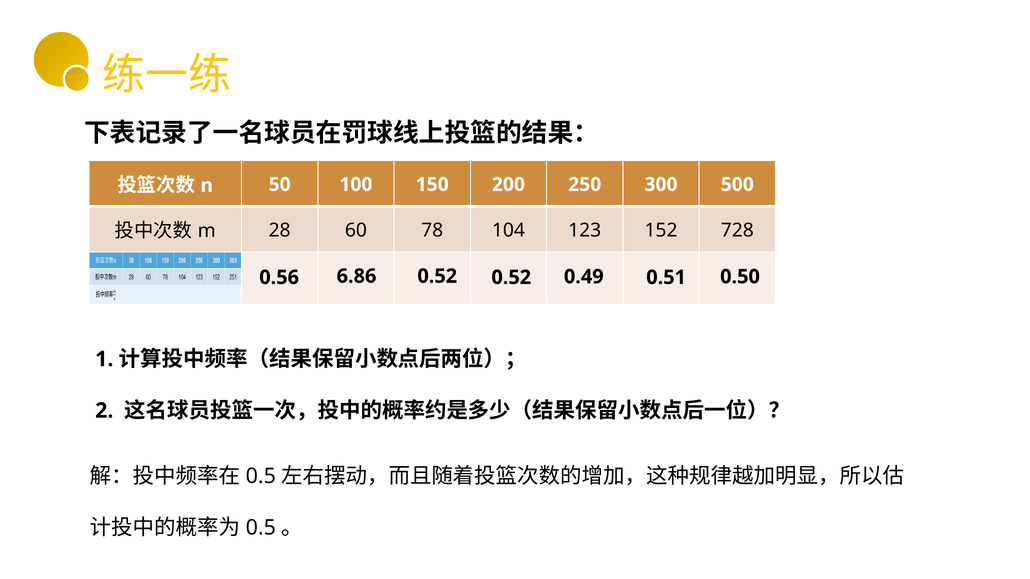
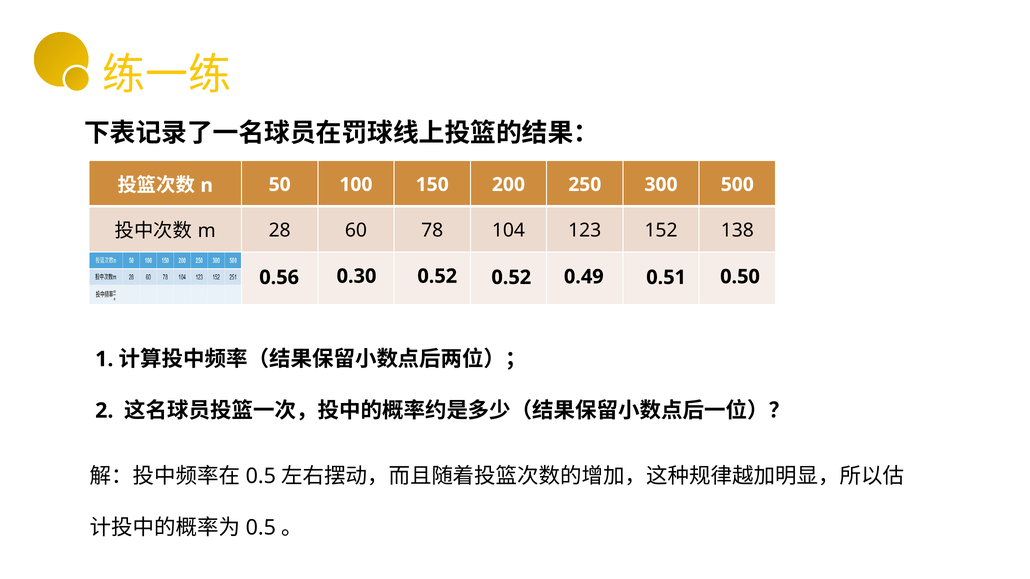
728: 728 -> 138
6.86: 6.86 -> 0.30
